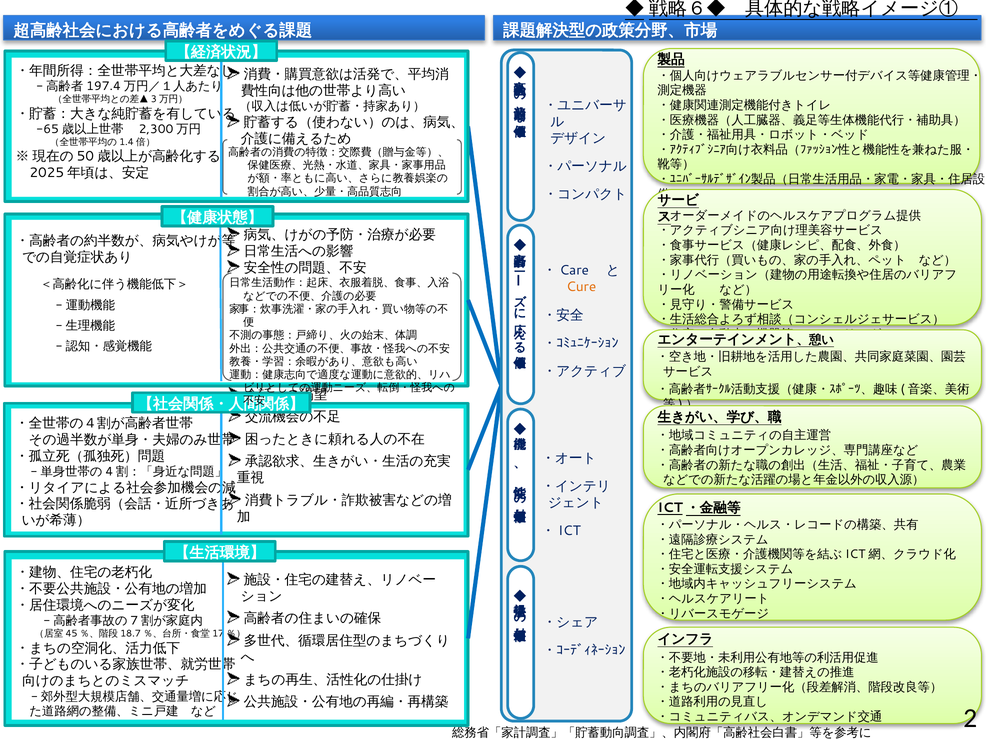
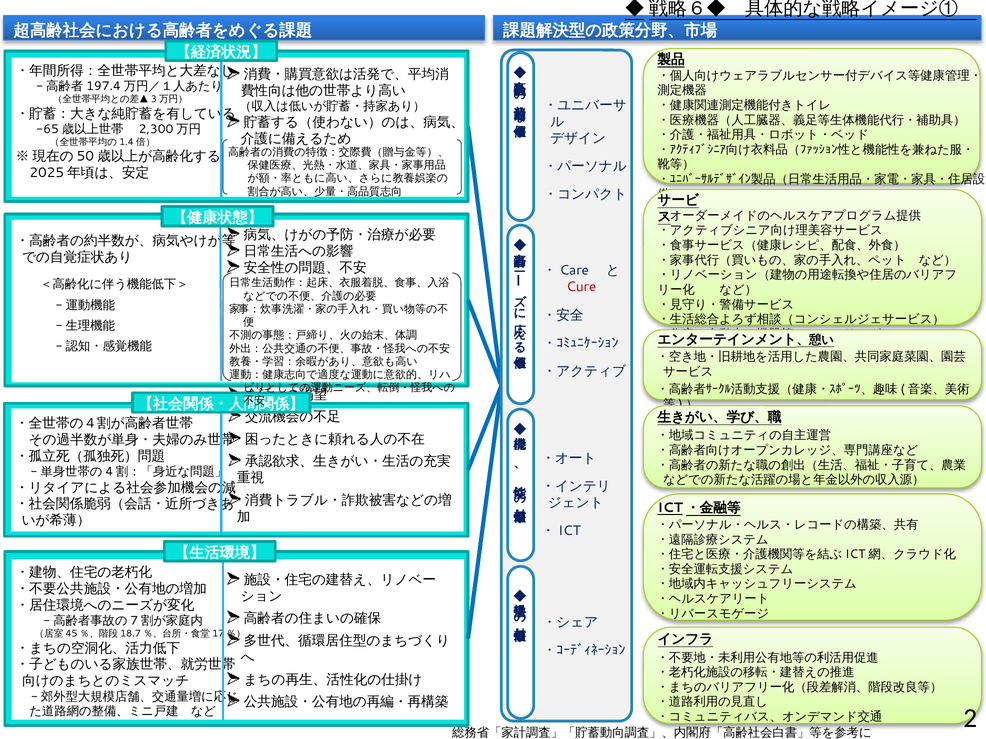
Cure colour: orange -> red
